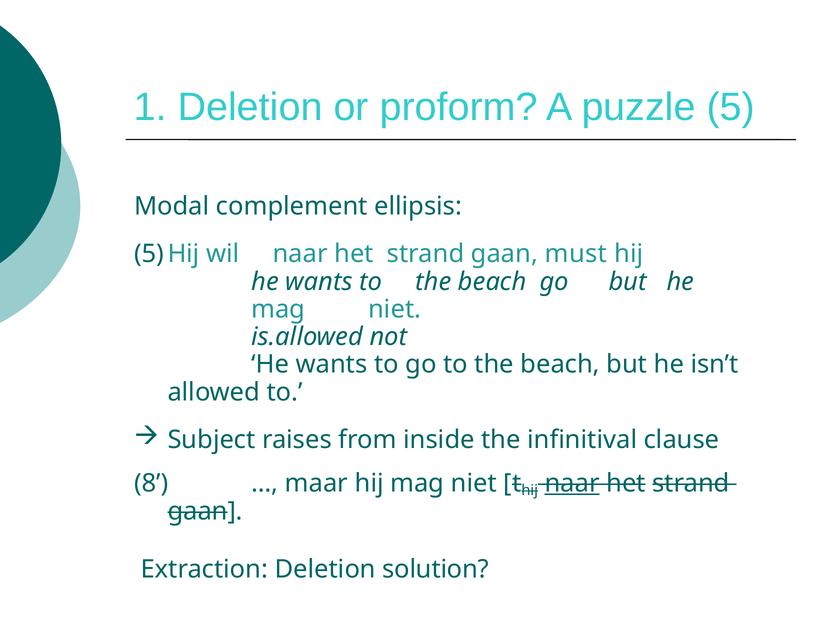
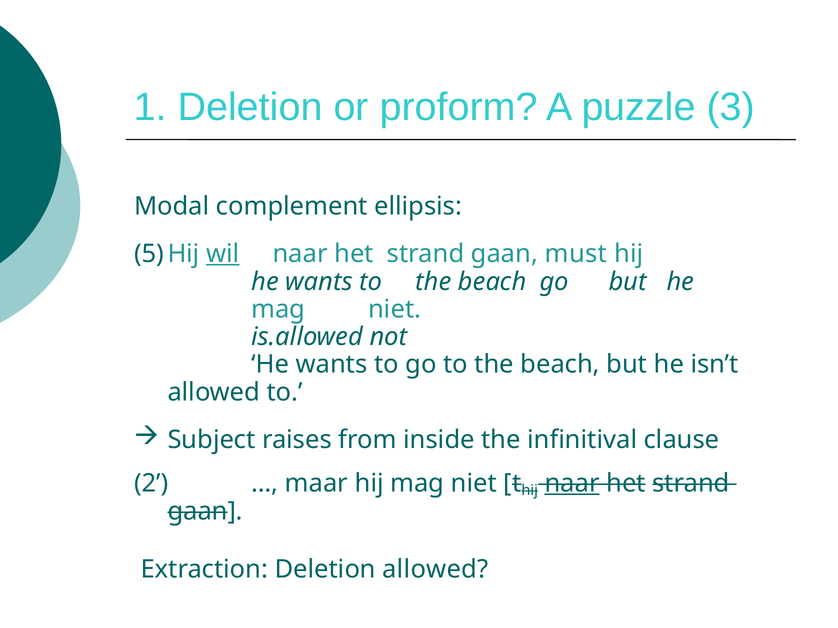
5: 5 -> 3
wil underline: none -> present
8: 8 -> 2
Deletion solution: solution -> allowed
